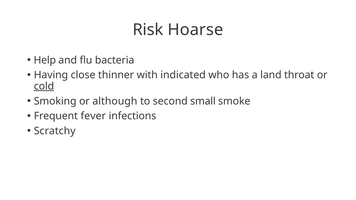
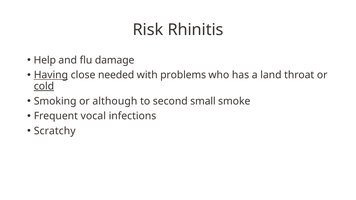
Hoarse: Hoarse -> Rhinitis
bacteria: bacteria -> damage
Having underline: none -> present
thinner: thinner -> needed
indicated: indicated -> problems
fever: fever -> vocal
